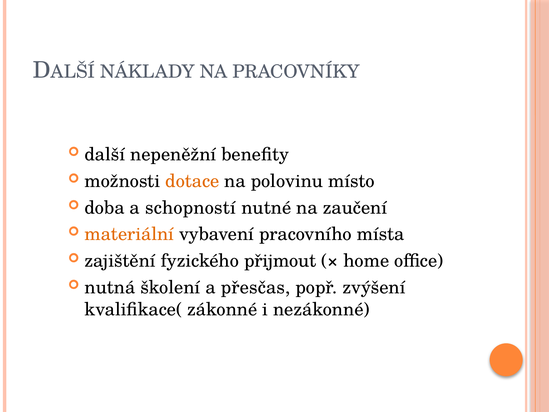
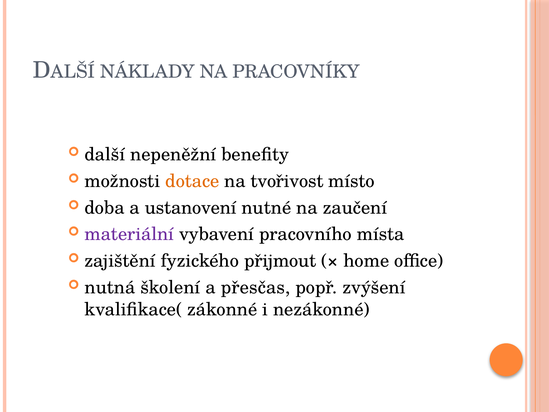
polovinu: polovinu -> tvořivost
schopností: schopností -> ustanovení
materiální colour: orange -> purple
